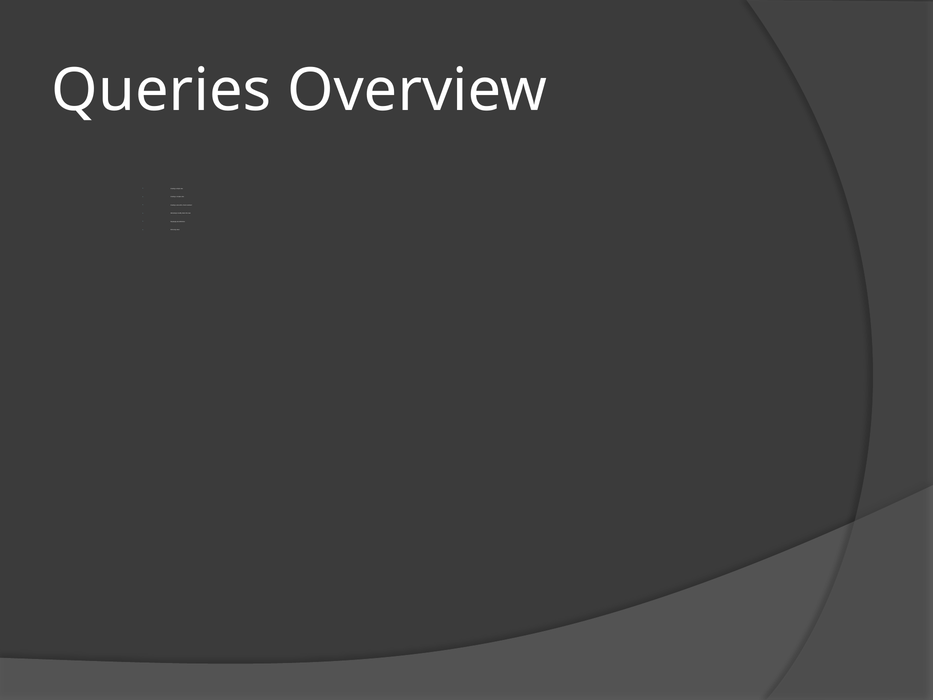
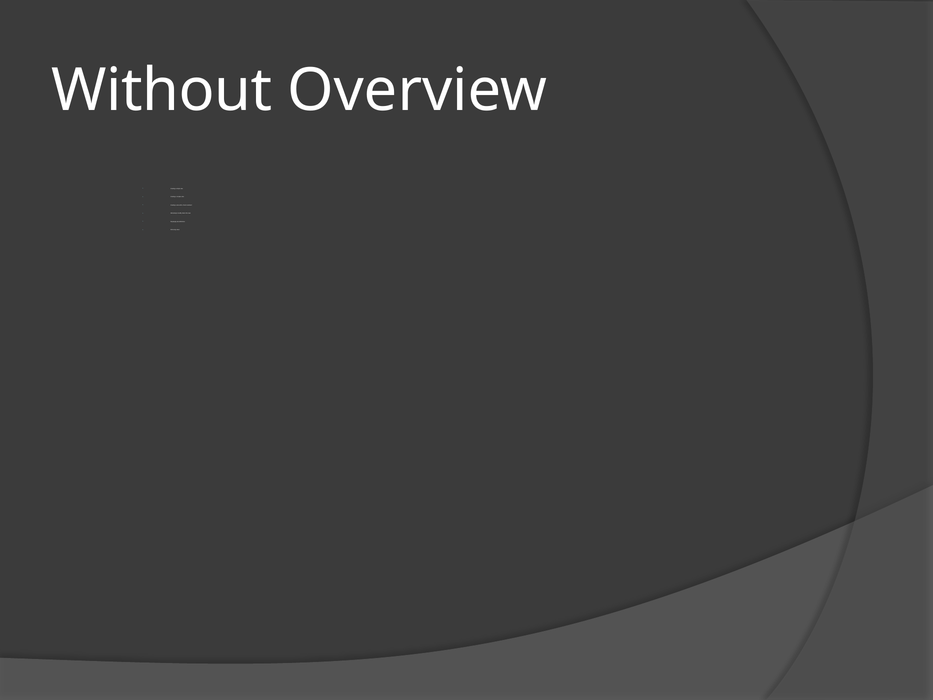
Queries: Queries -> Without
